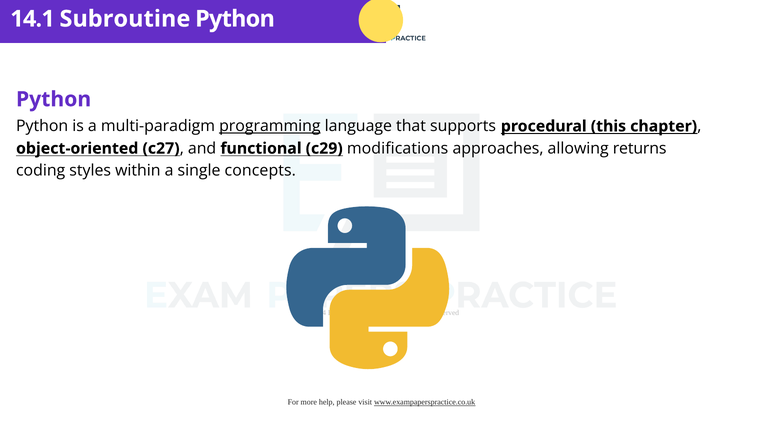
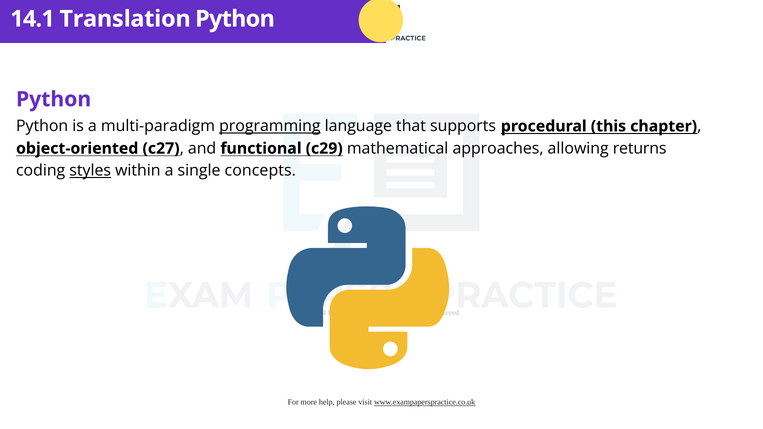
Subroutine: Subroutine -> Translation
modifications: modifications -> mathematical
styles underline: none -> present
